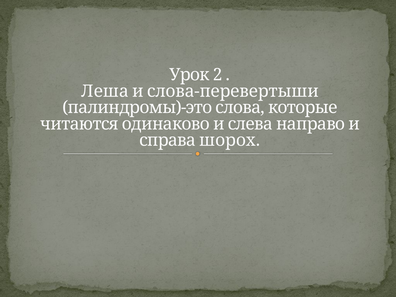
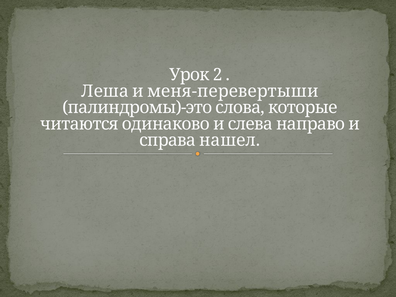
слова-перевертыши: слова-перевертыши -> меня-перевертыши
шорох: шорох -> нашел
